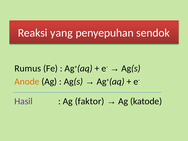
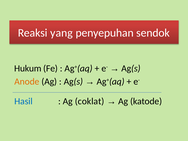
Rumus: Rumus -> Hukum
Hasil colour: purple -> blue
faktor: faktor -> coklat
